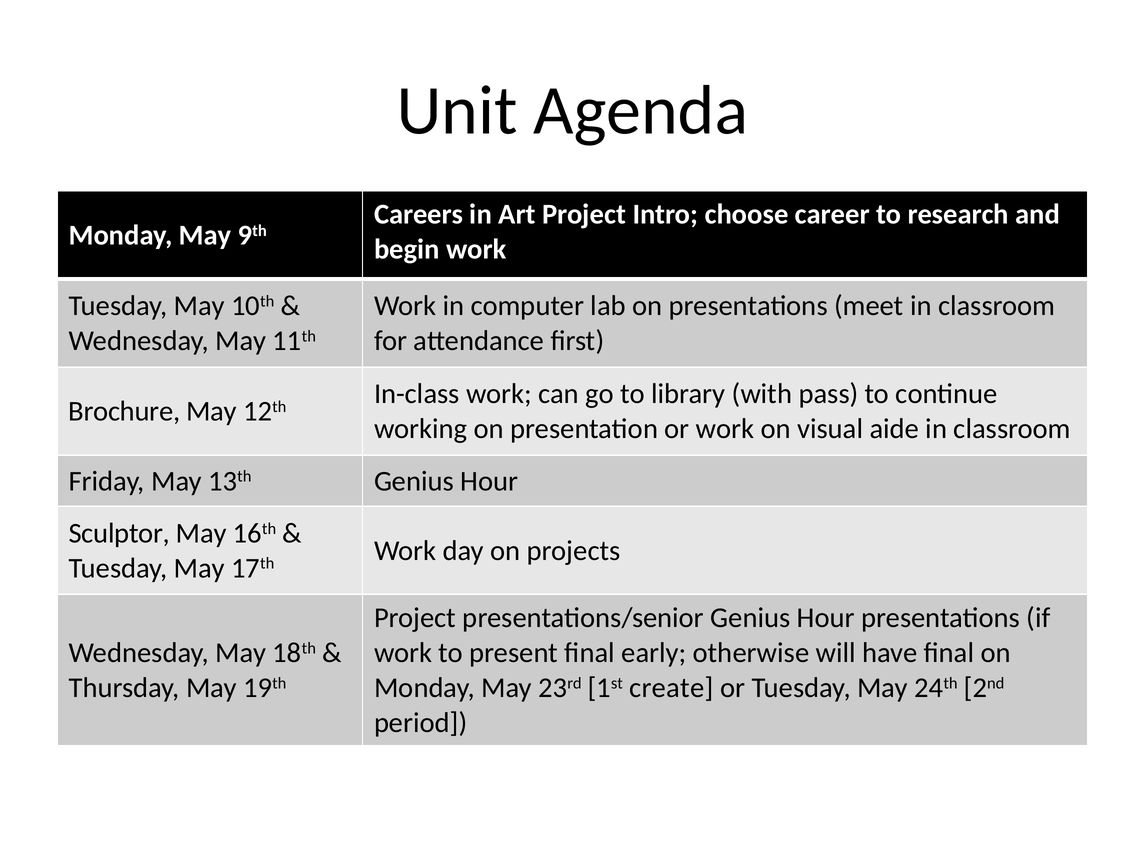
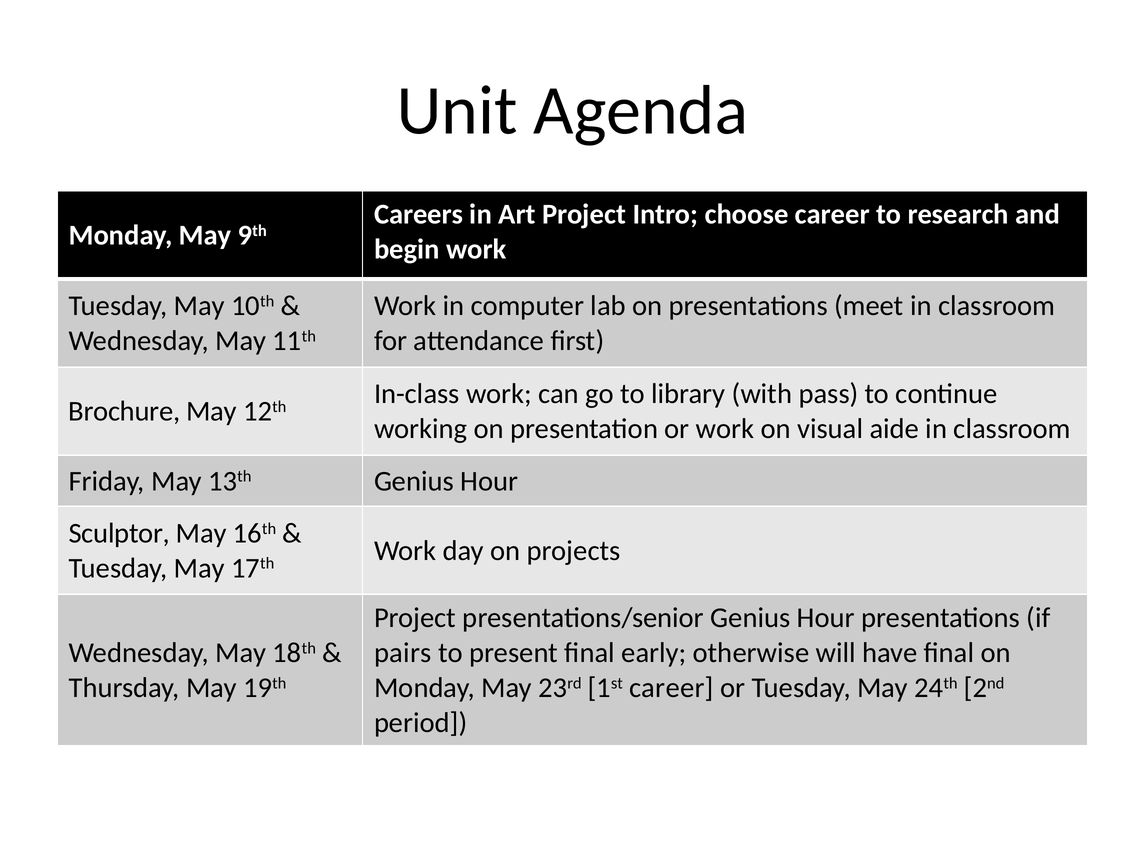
work at (403, 653): work -> pairs
1st create: create -> career
